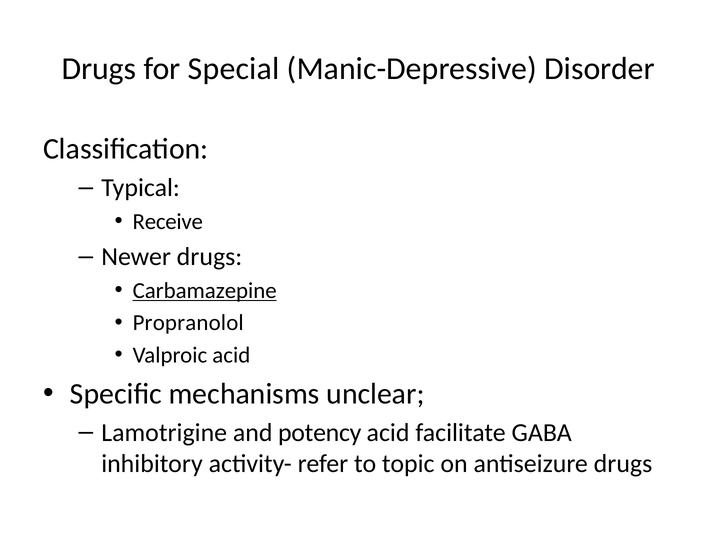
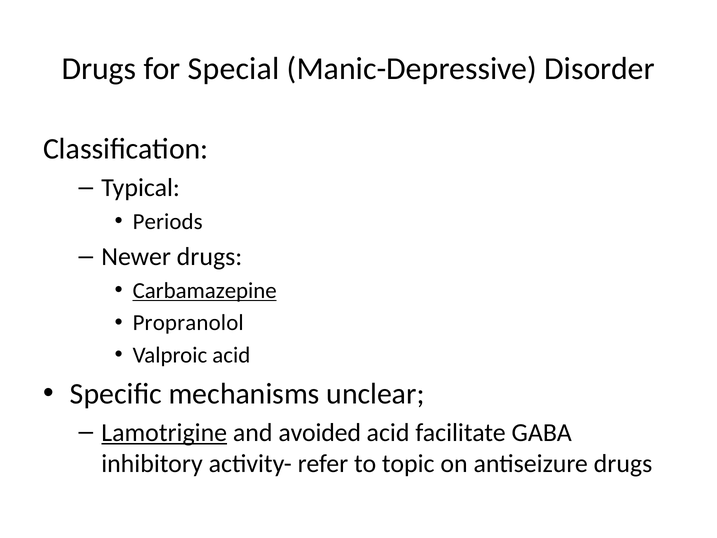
Receive: Receive -> Periods
Lamotrigine underline: none -> present
potency: potency -> avoided
